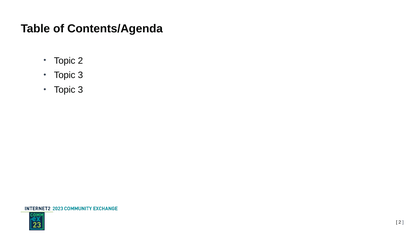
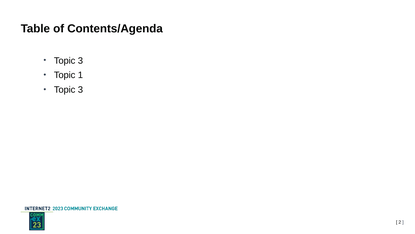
2 at (80, 61): 2 -> 3
3 at (80, 75): 3 -> 1
